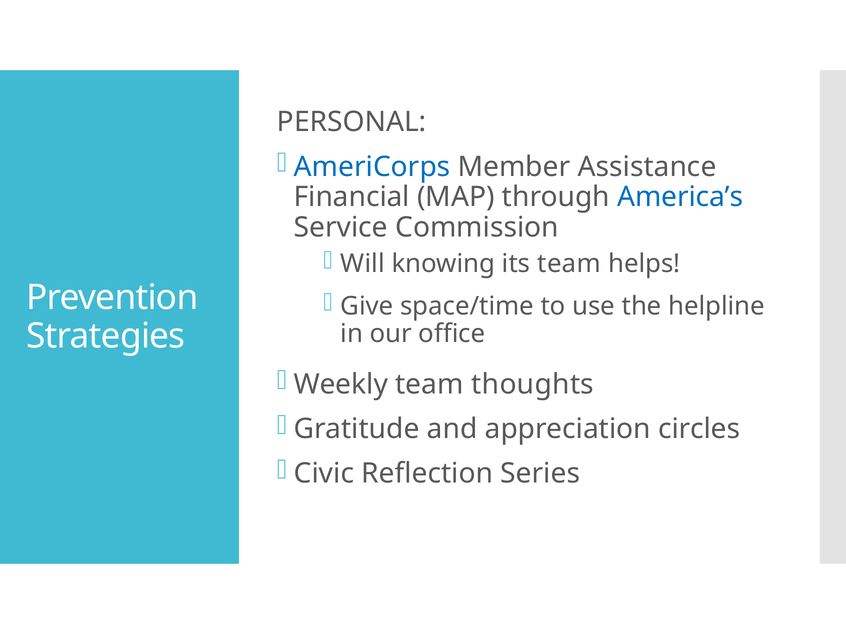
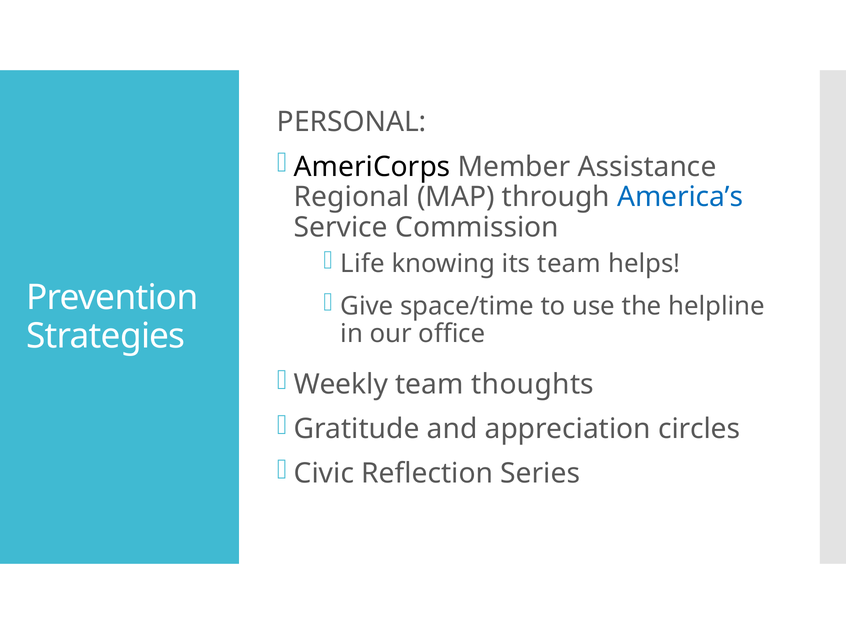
AmeriCorps colour: blue -> black
Financial: Financial -> Regional
Will: Will -> Life
